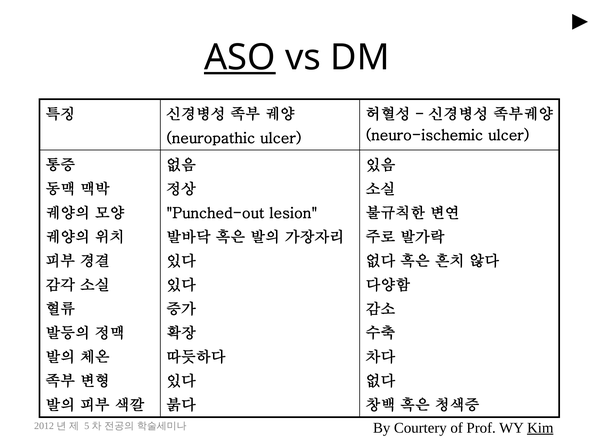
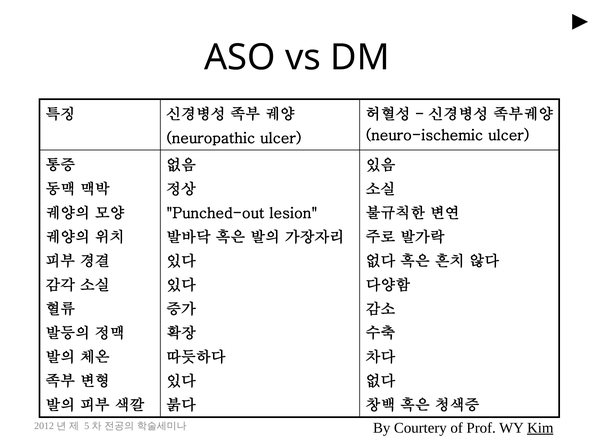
ASO underline: present -> none
